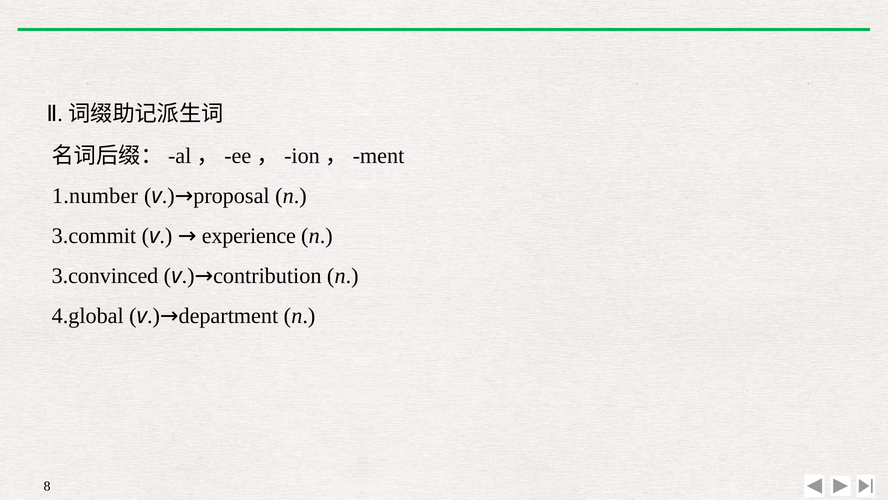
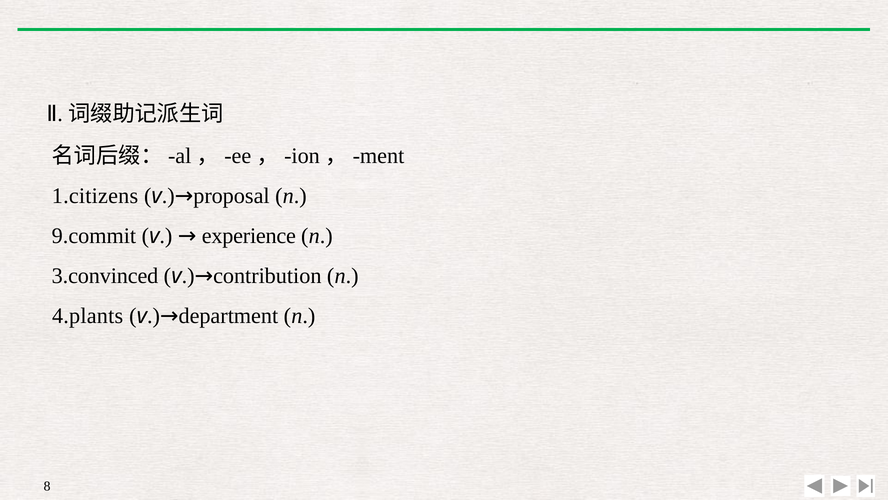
1.number: 1.number -> 1.citizens
3.commit: 3.commit -> 9.commit
4.global: 4.global -> 4.plants
